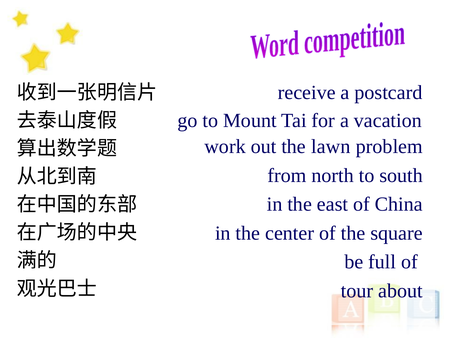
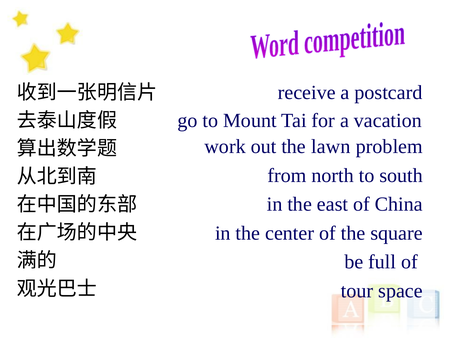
about: about -> space
